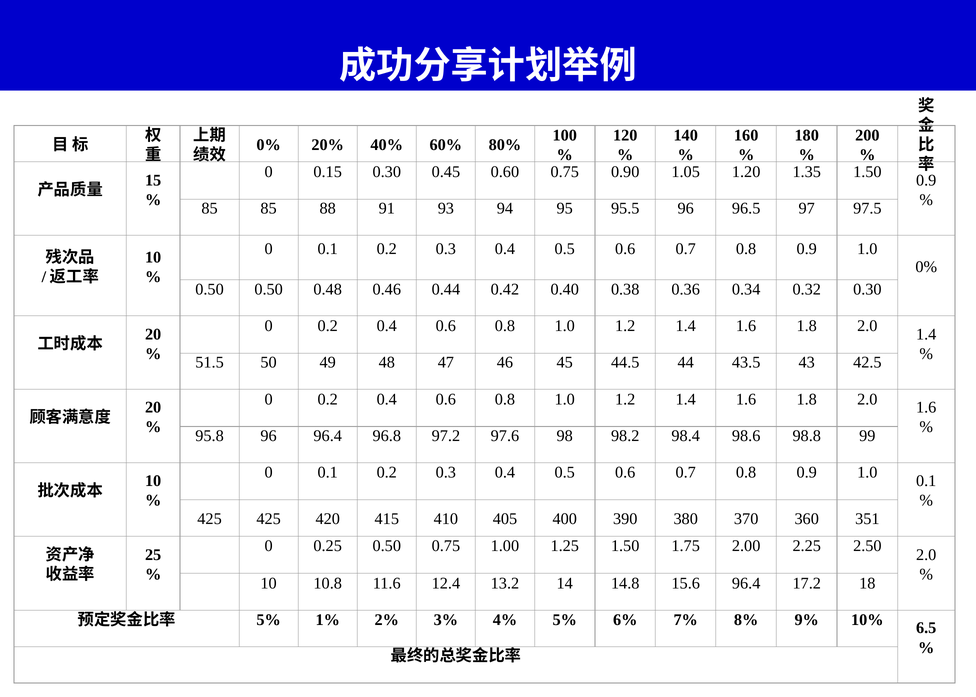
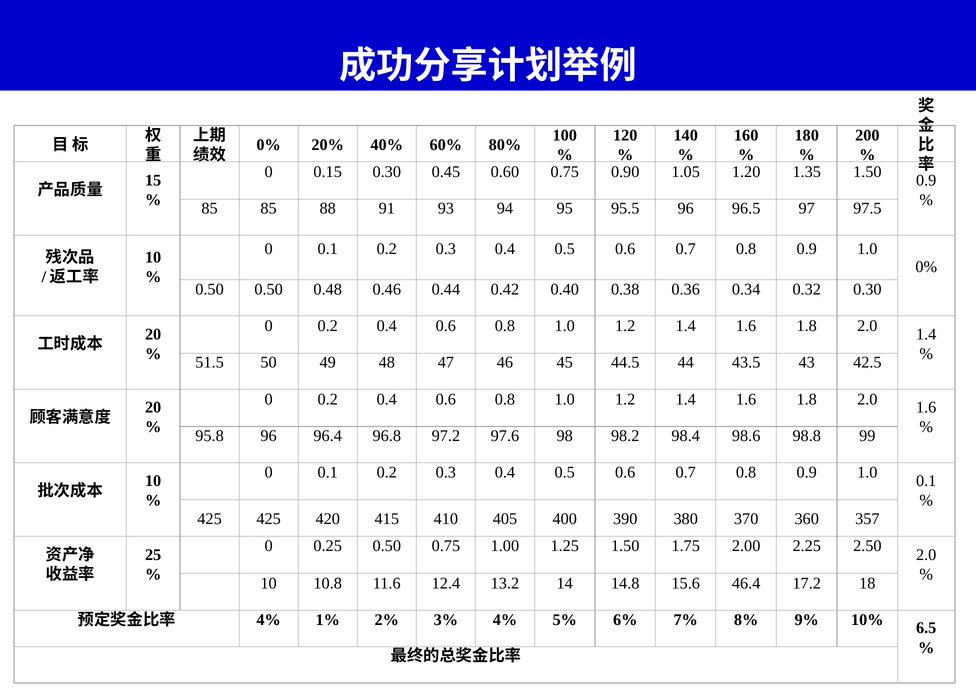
351: 351 -> 357
15.6 96.4: 96.4 -> 46.4
5% at (269, 620): 5% -> 4%
